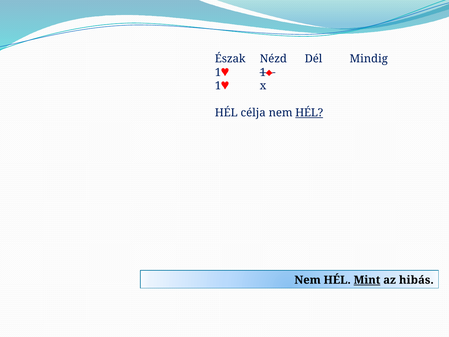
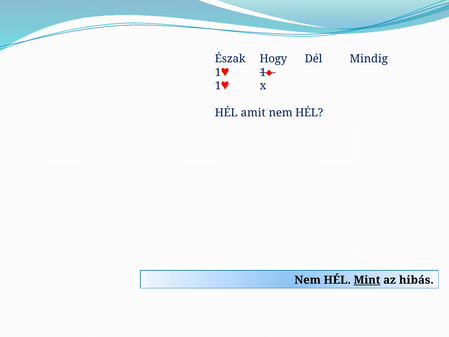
Nézd: Nézd -> Hogy
célja: célja -> amit
HÉL at (309, 113) underline: present -> none
